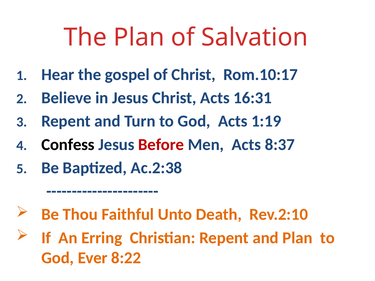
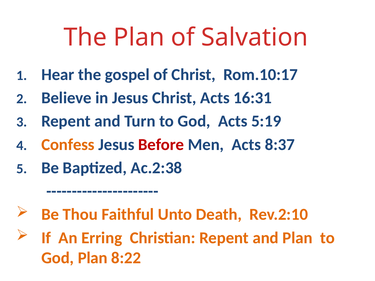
1:19: 1:19 -> 5:19
Confess colour: black -> orange
God Ever: Ever -> Plan
